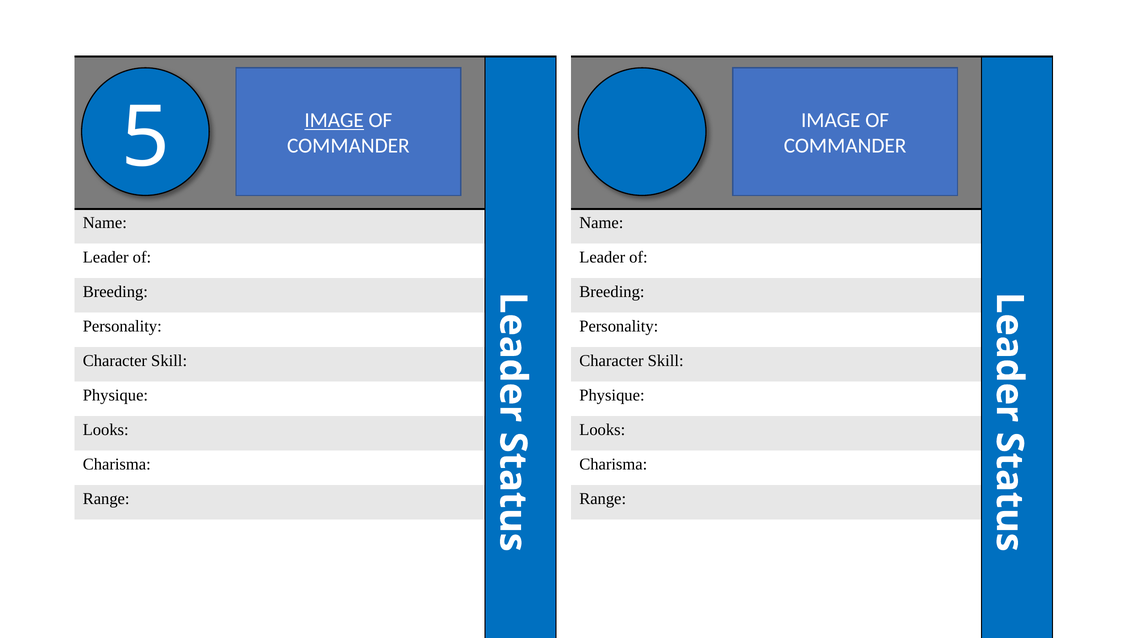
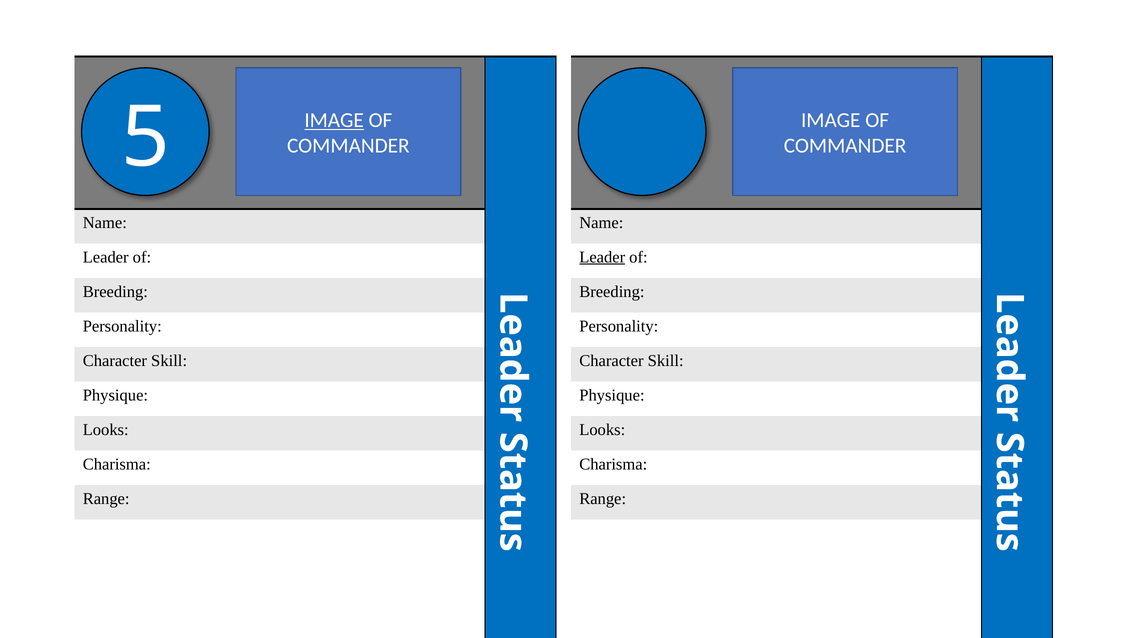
Leader at (602, 257) underline: none -> present
